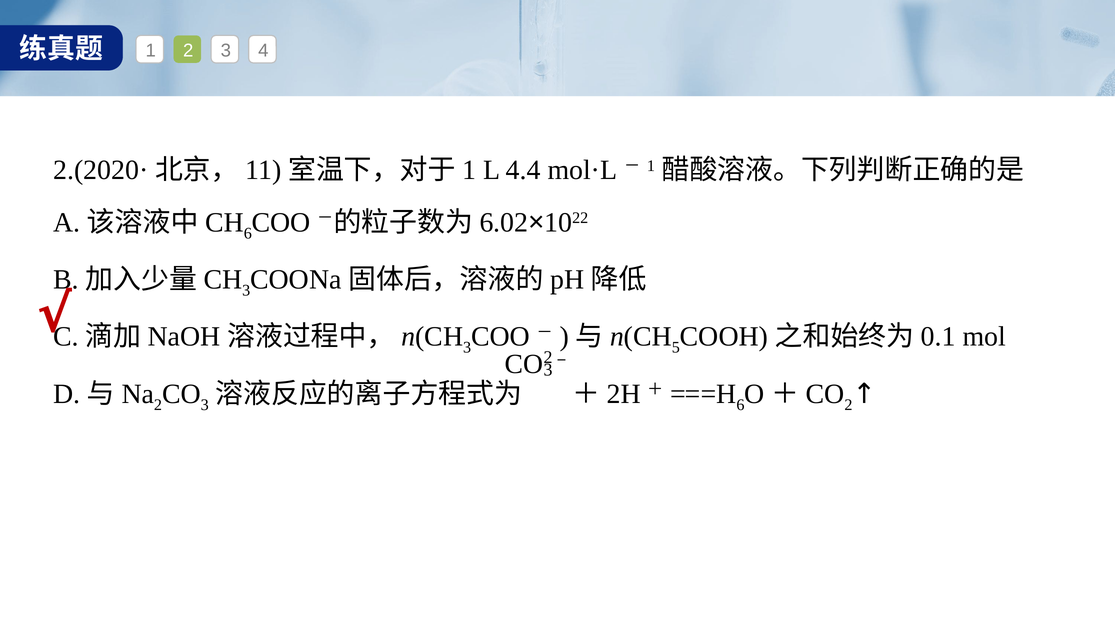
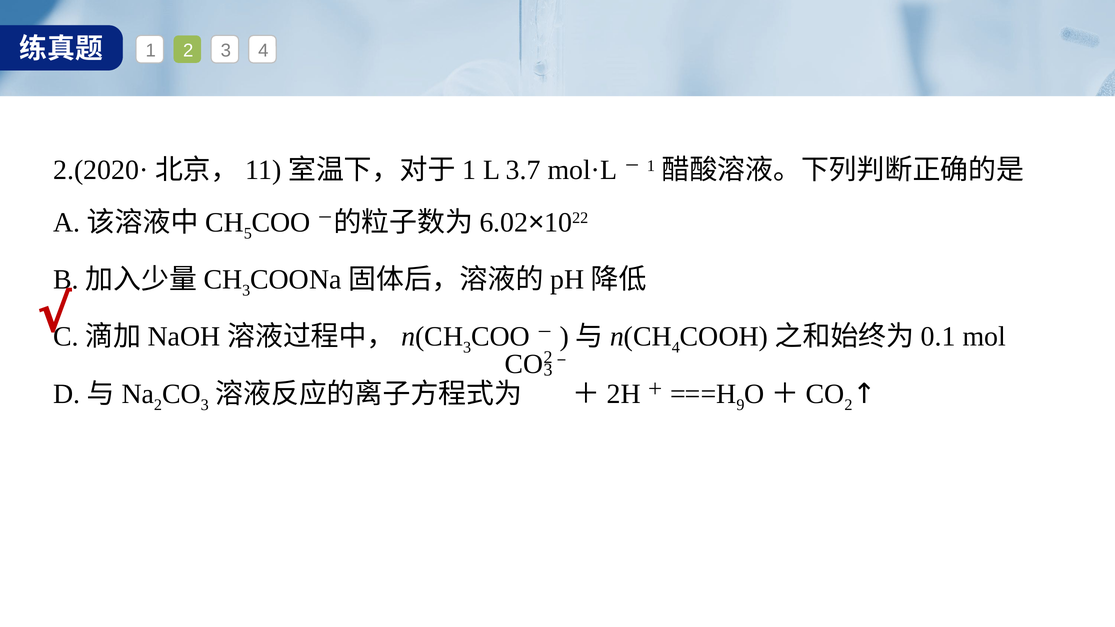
4.4: 4.4 -> 3.7
6 at (248, 234): 6 -> 5
5 at (676, 348): 5 -> 4
6 at (740, 405): 6 -> 9
